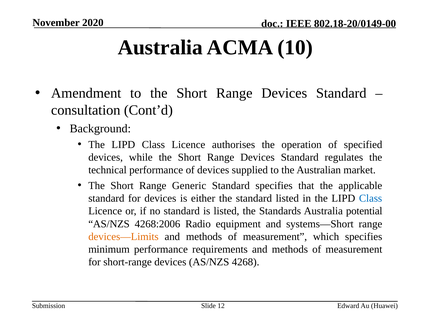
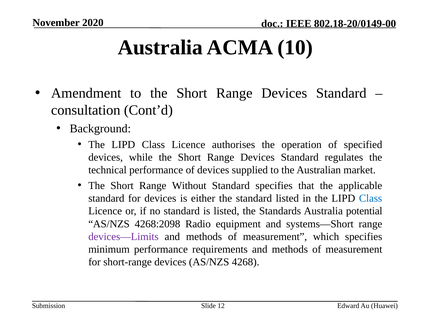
Generic: Generic -> Without
4268:2006: 4268:2006 -> 4268:2098
devices—Limits colour: orange -> purple
